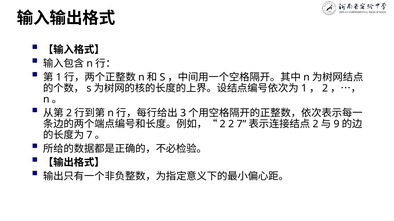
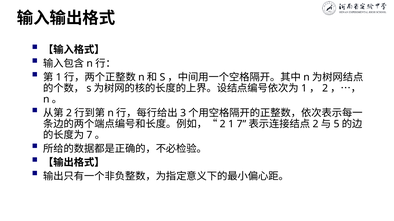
2 at (231, 124): 2 -> 1
9: 9 -> 5
